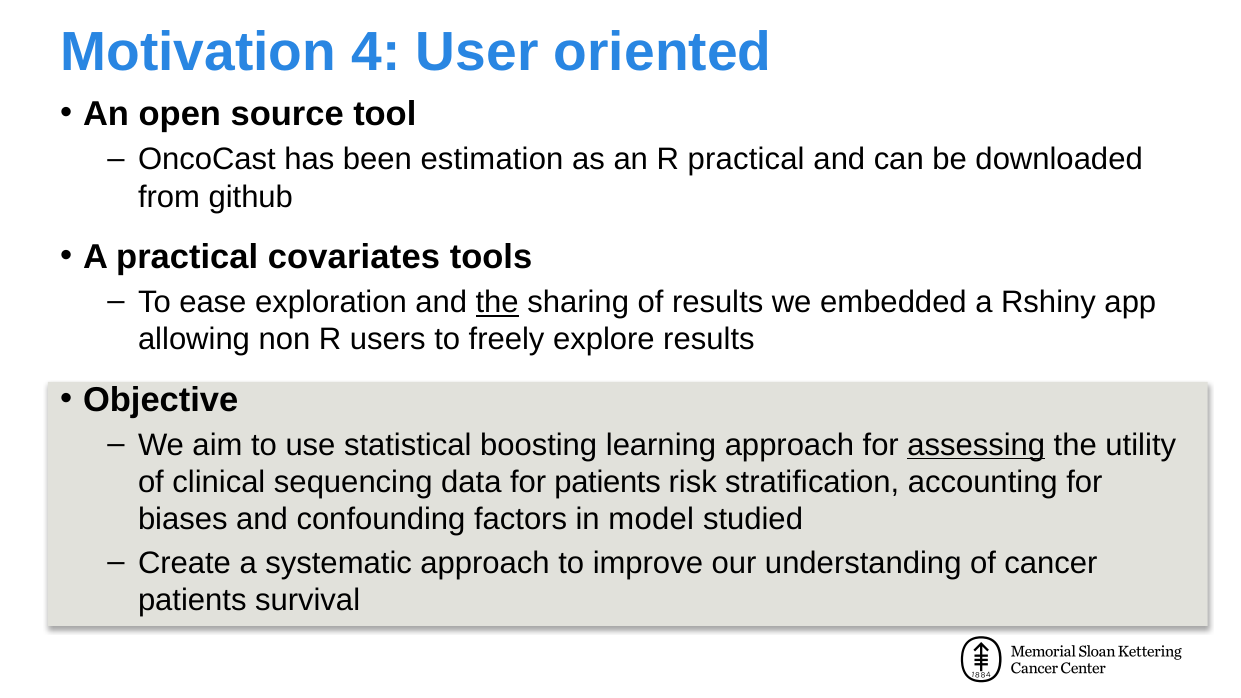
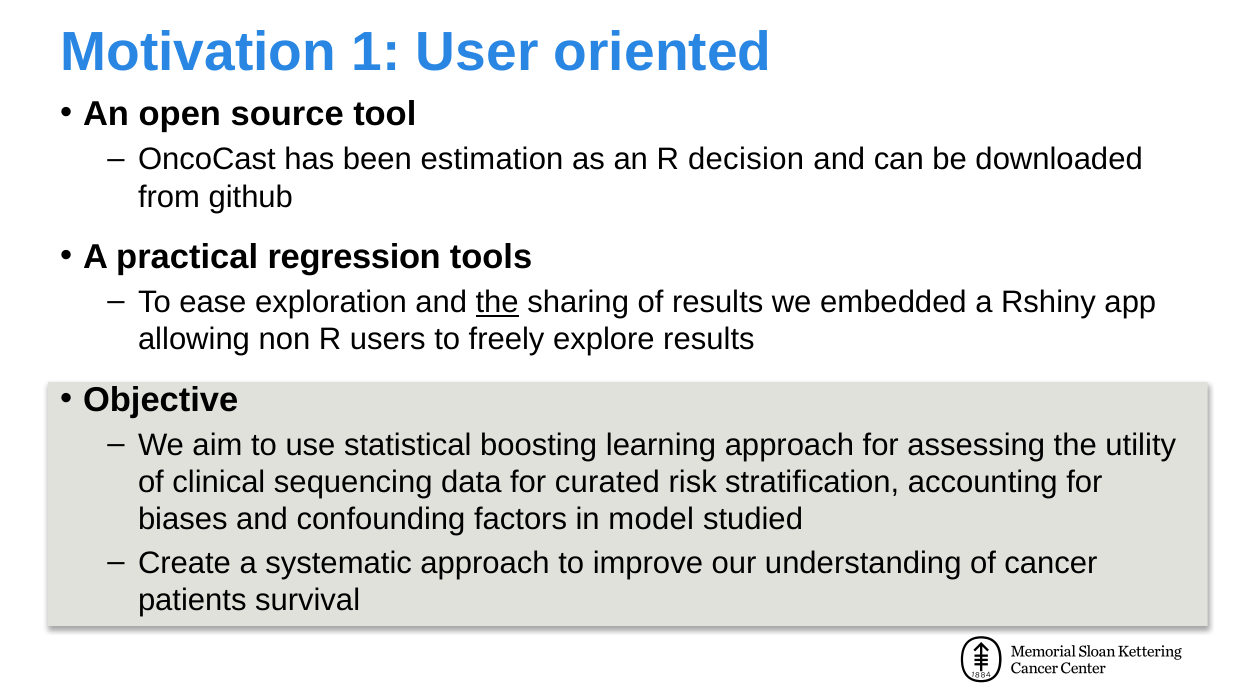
4: 4 -> 1
R practical: practical -> decision
covariates: covariates -> regression
assessing underline: present -> none
for patients: patients -> curated
